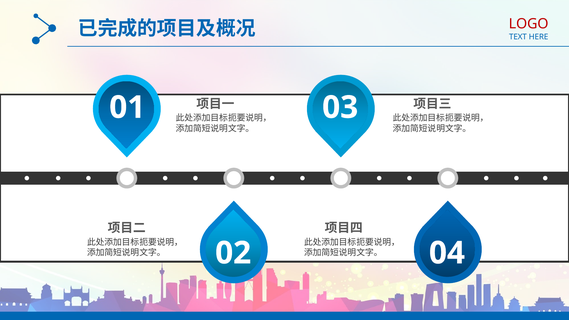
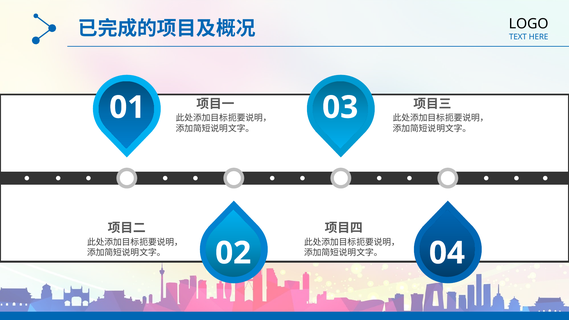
LOGO colour: red -> black
